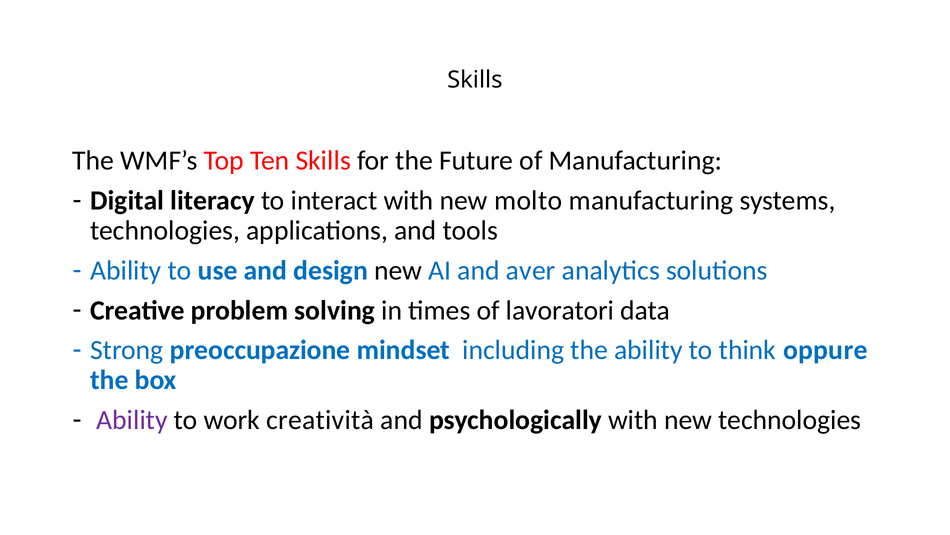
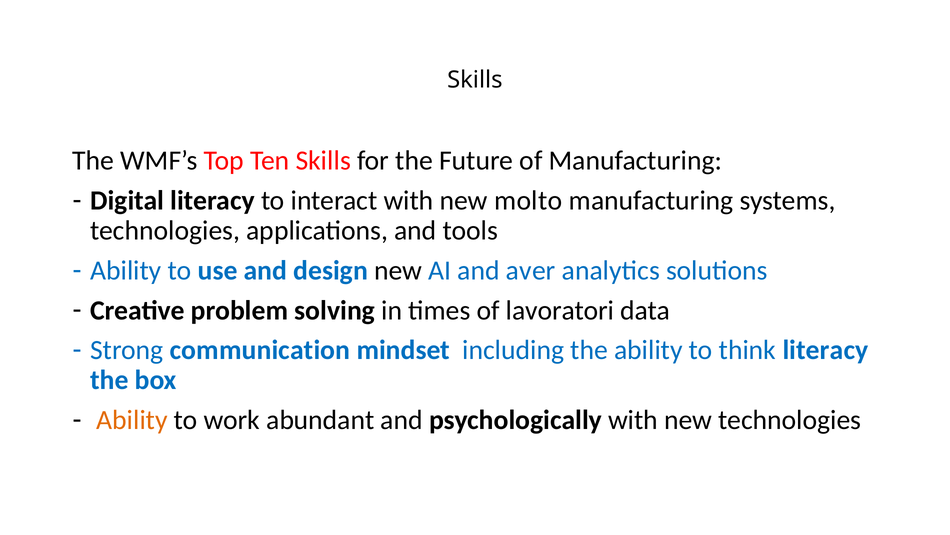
preoccupazione: preoccupazione -> communication
think oppure: oppure -> literacy
Ability at (132, 420) colour: purple -> orange
creatività: creatività -> abundant
